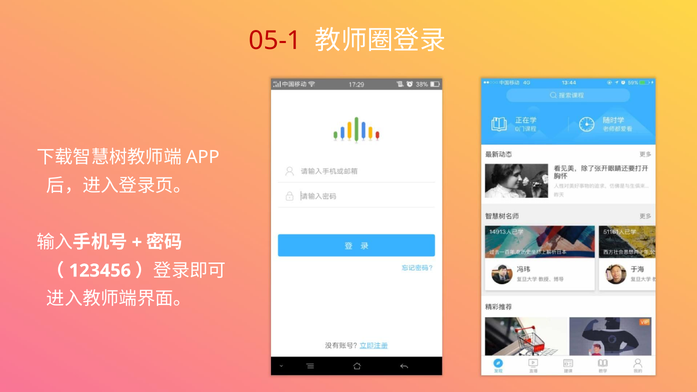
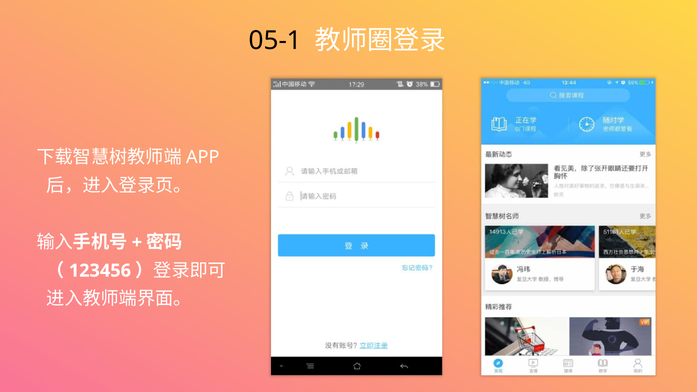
05-1 colour: red -> black
